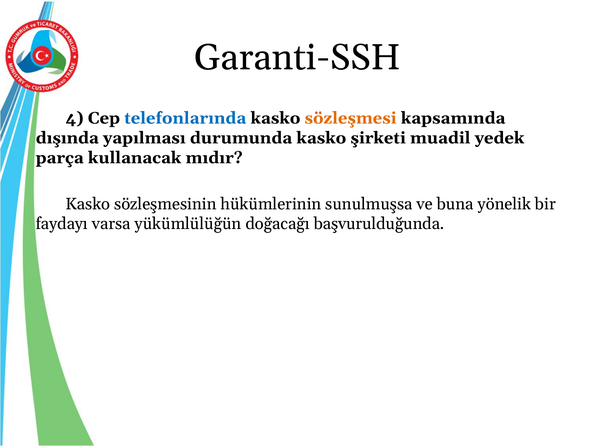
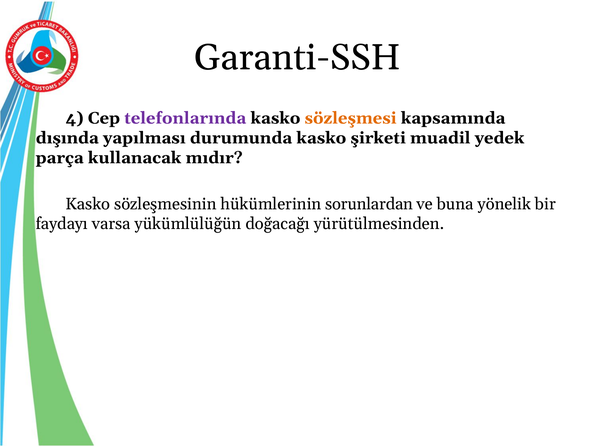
telefonlarında colour: blue -> purple
sunulmuşsa: sunulmuşsa -> sorunlardan
başvurulduğunda: başvurulduğunda -> yürütülmesinden
